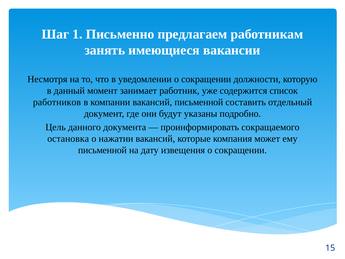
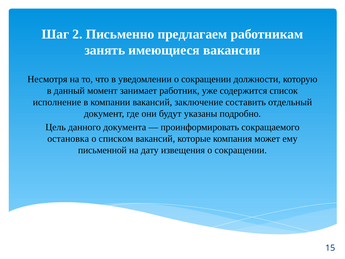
1: 1 -> 2
работников: работников -> исполнение
вакансий письменной: письменной -> заключение
нажатии: нажатии -> списком
